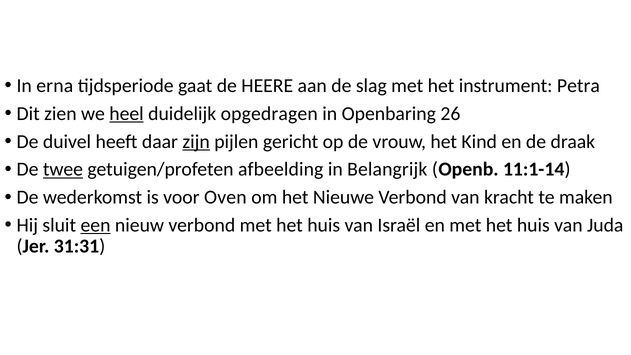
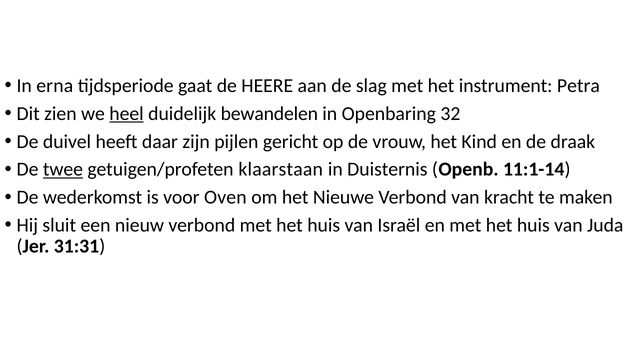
opgedragen: opgedragen -> bewandelen
26: 26 -> 32
zijn underline: present -> none
afbeelding: afbeelding -> klaarstaan
Belangrijk: Belangrijk -> Duisternis
een underline: present -> none
